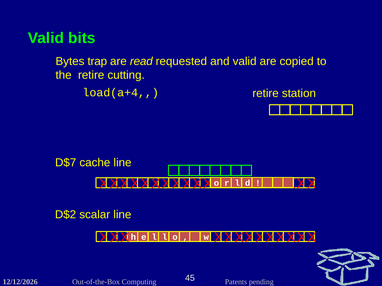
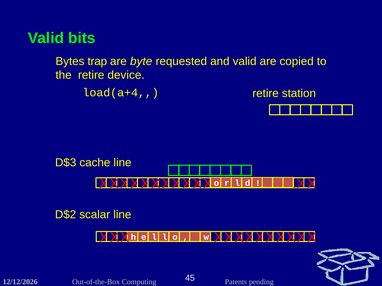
read: read -> byte
cutting: cutting -> device
D$7: D$7 -> D$3
